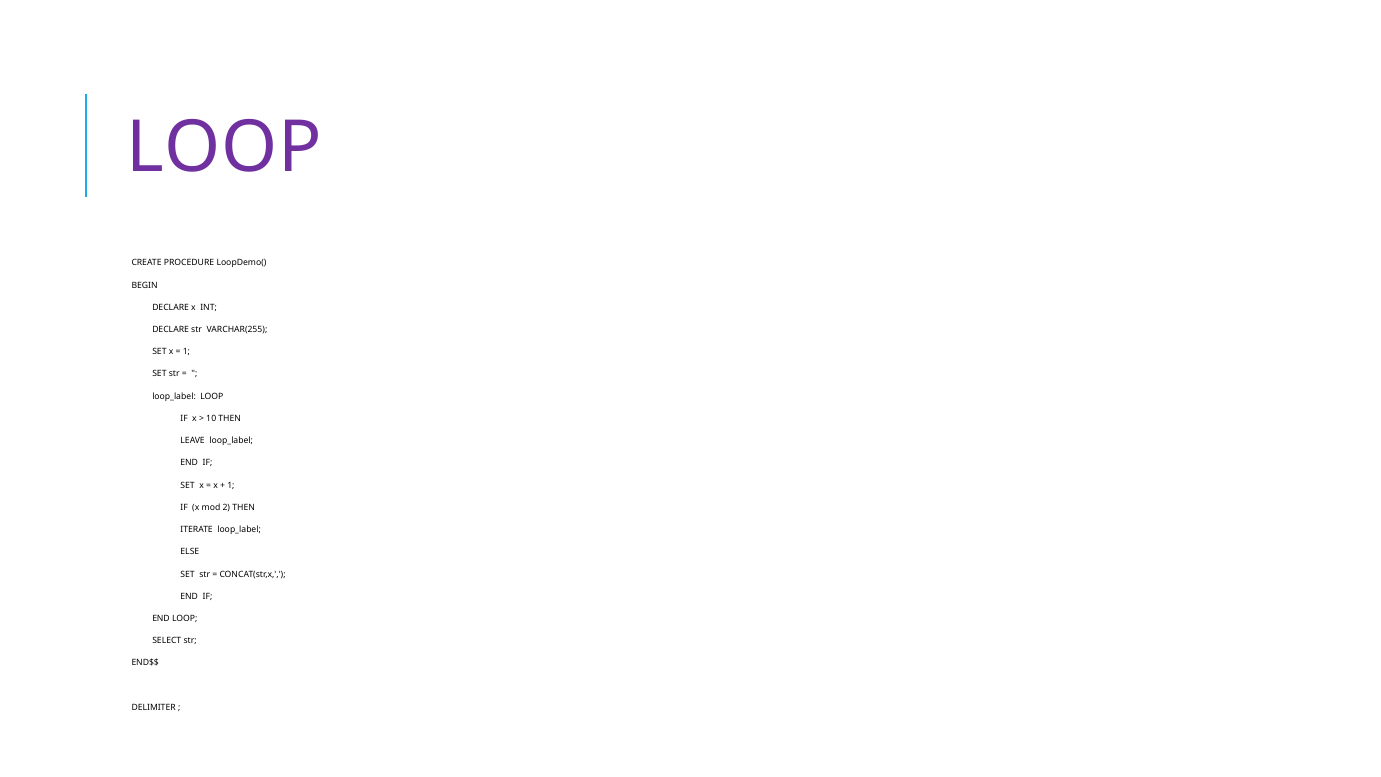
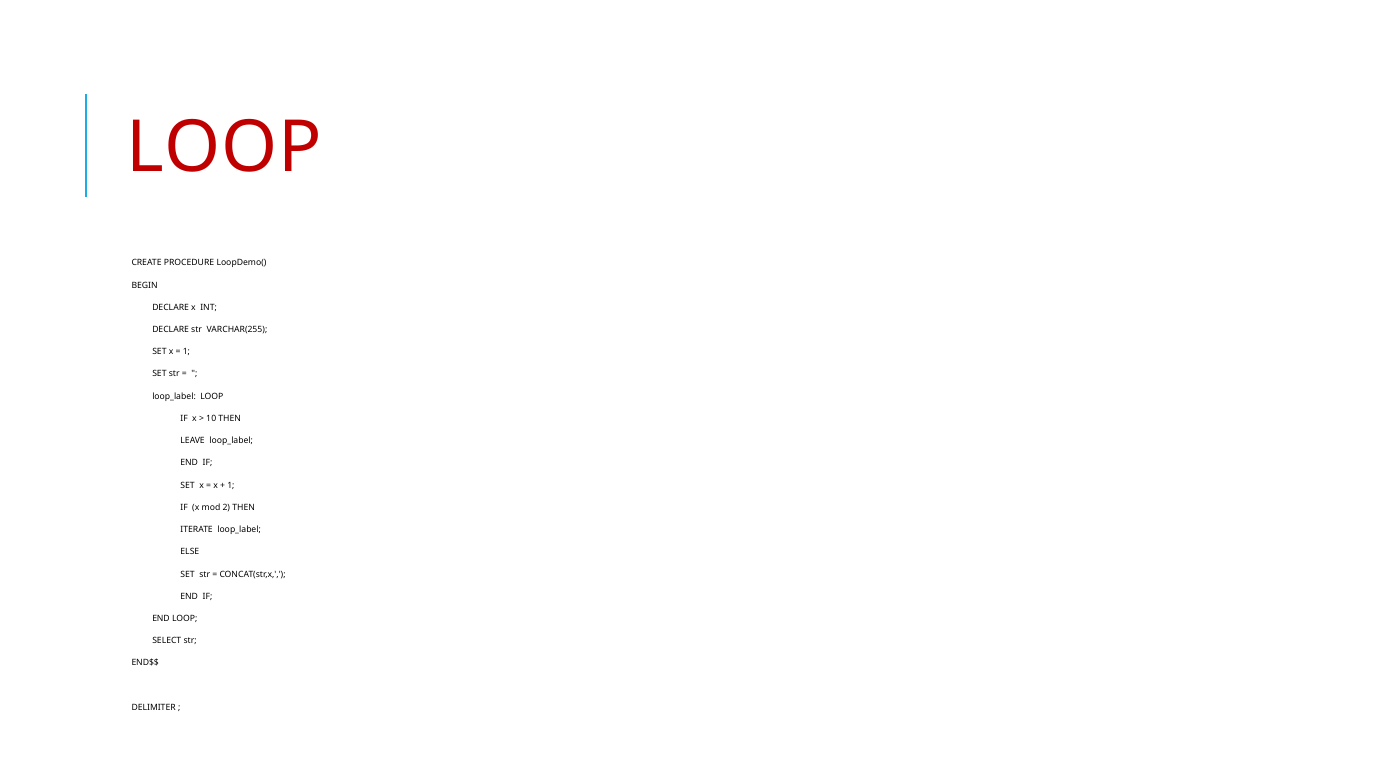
LOOP at (224, 148) colour: purple -> red
